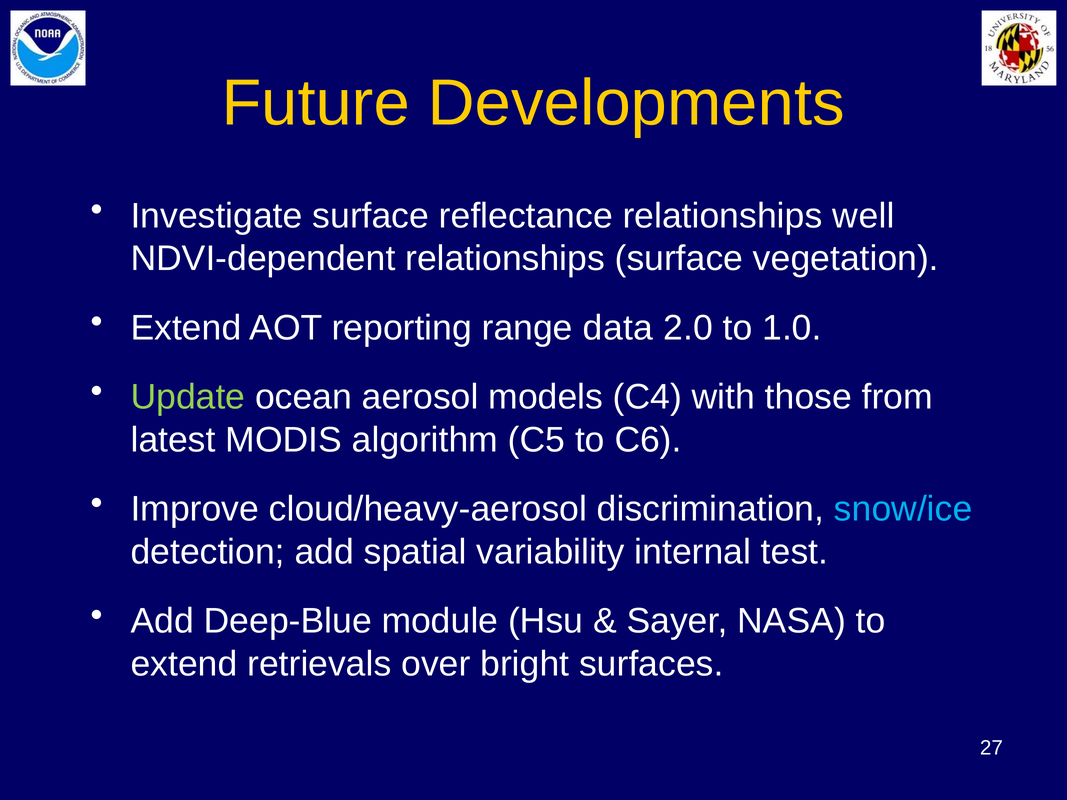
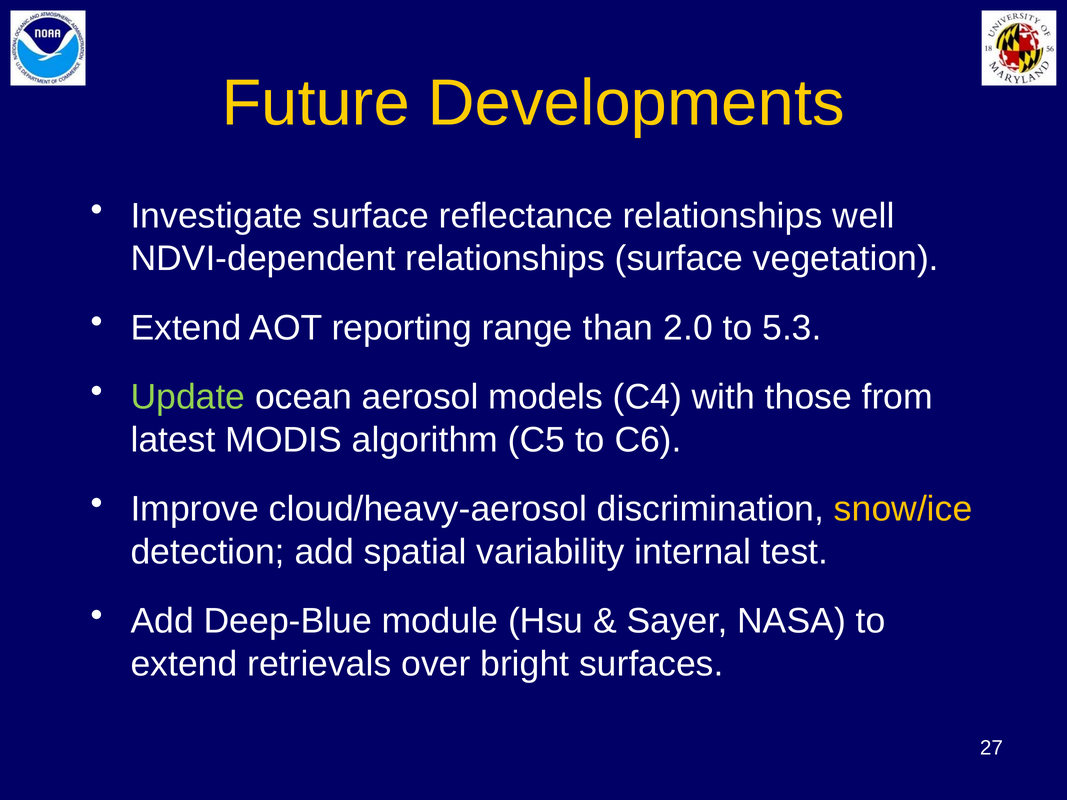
data: data -> than
1.0: 1.0 -> 5.3
snow/ice colour: light blue -> yellow
